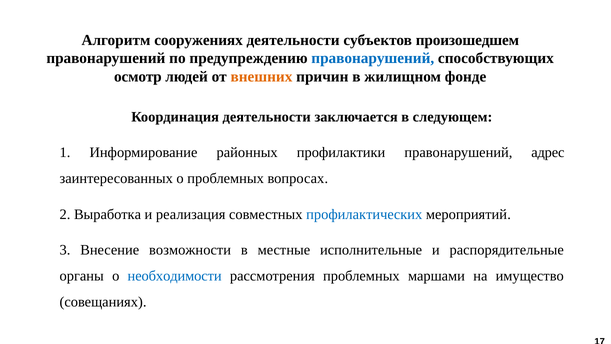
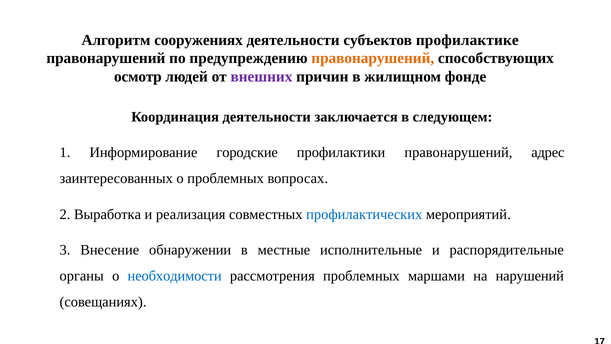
произошедшем: произошедшем -> профилактике
правонарушений at (373, 58) colour: blue -> orange
внешних colour: orange -> purple
районных: районных -> городские
возможности: возможности -> обнаружении
имущество: имущество -> нарушений
